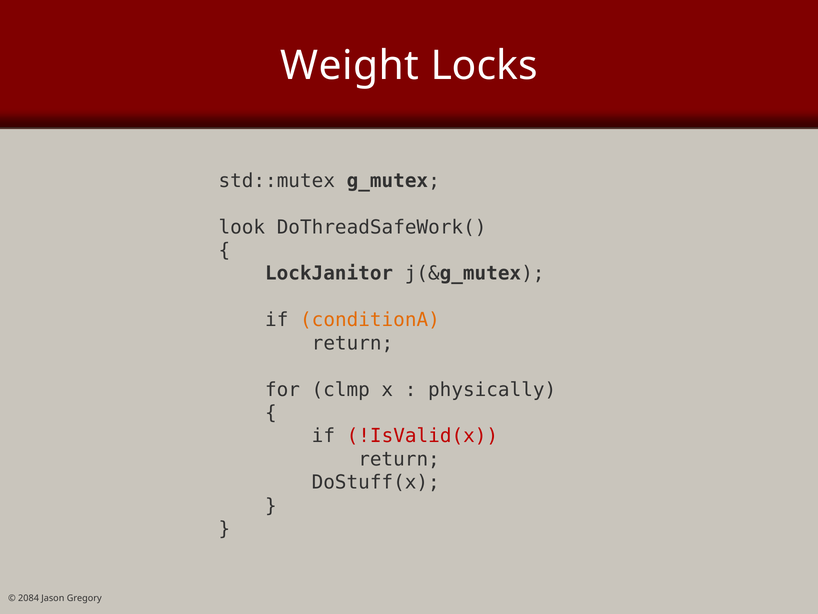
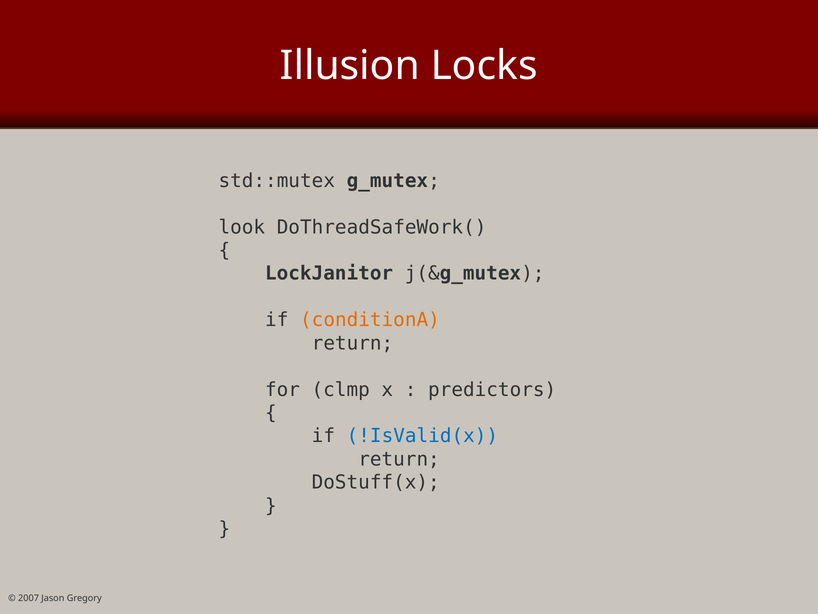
Weight: Weight -> Illusion
physically: physically -> predictors
!IsValid(x colour: red -> blue
2084: 2084 -> 2007
